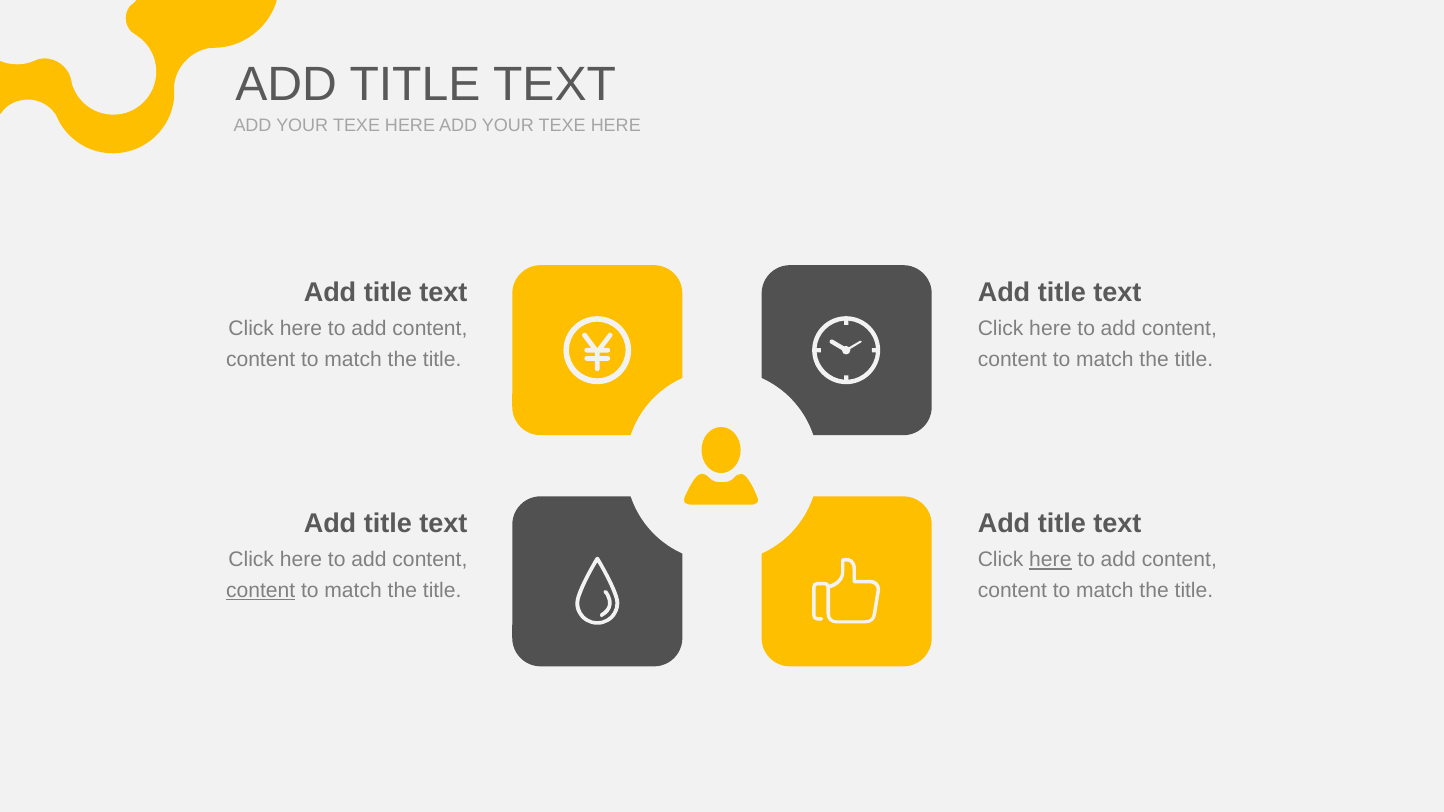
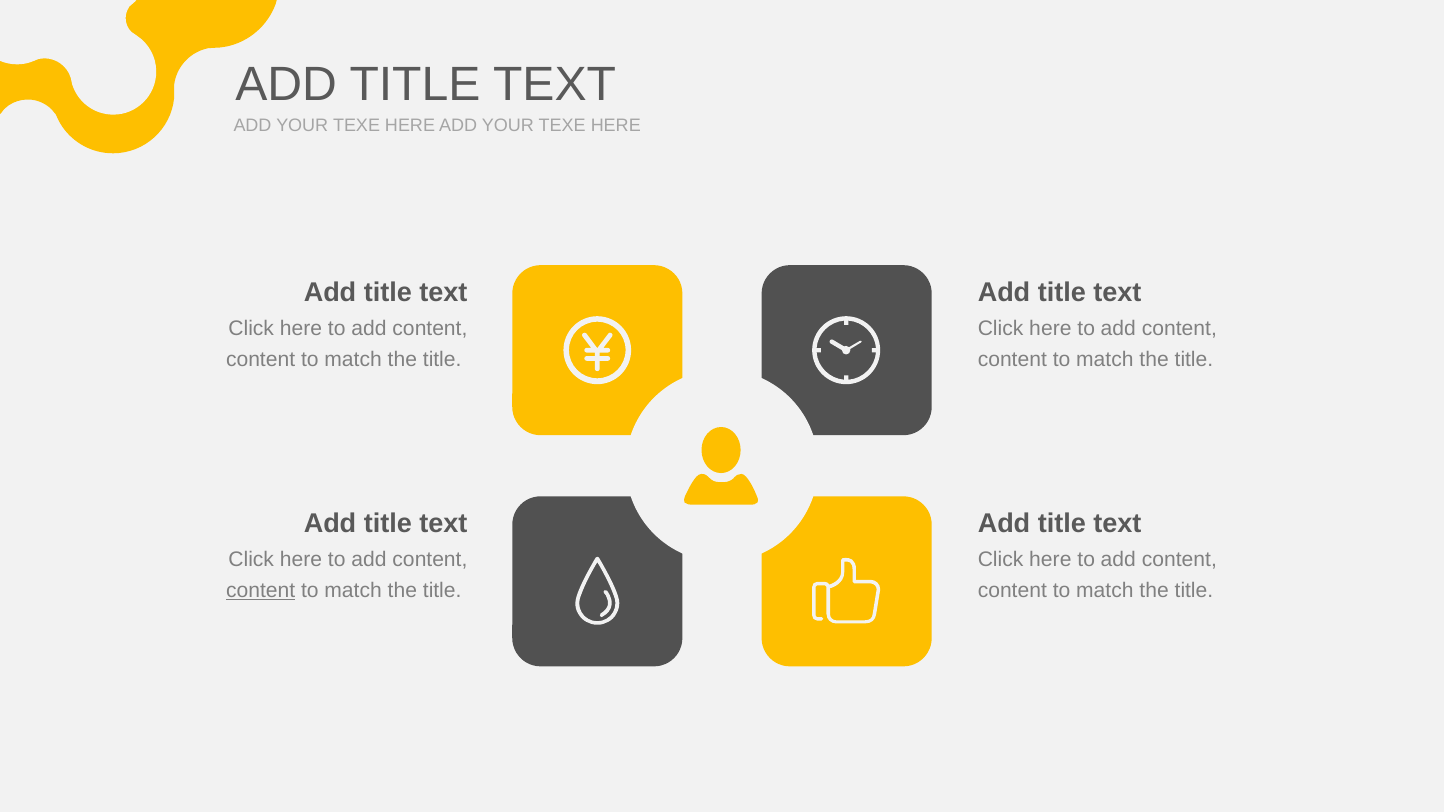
here at (1050, 560) underline: present -> none
